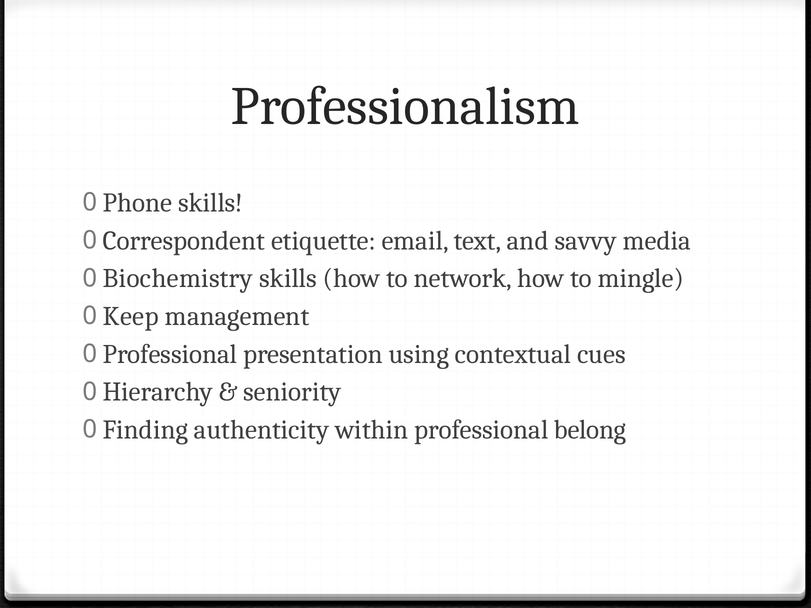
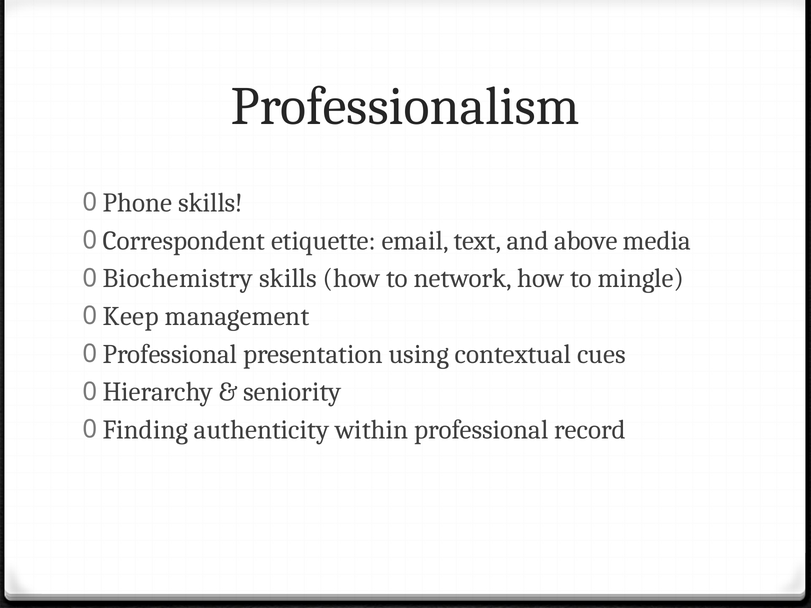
savvy: savvy -> above
belong: belong -> record
